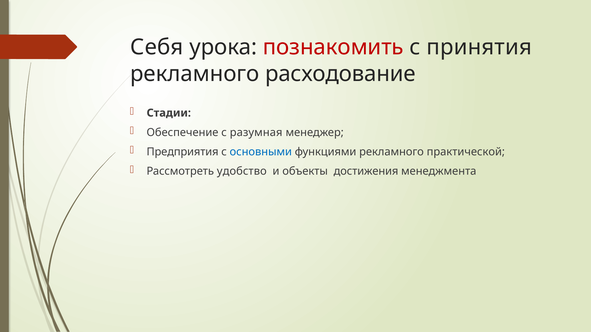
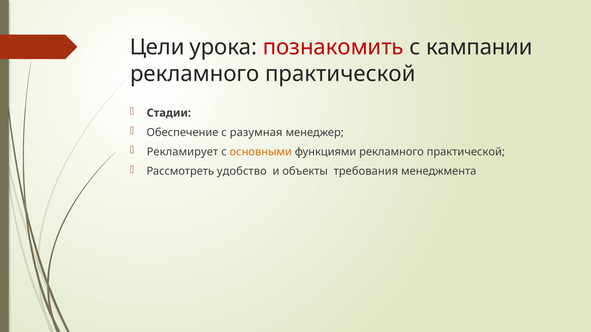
Себя: Себя -> Цели
принятия: принятия -> кампании
расходование at (340, 74): расходование -> практической
Предприятия: Предприятия -> Рекламирует
основными colour: blue -> orange
достижения: достижения -> требования
